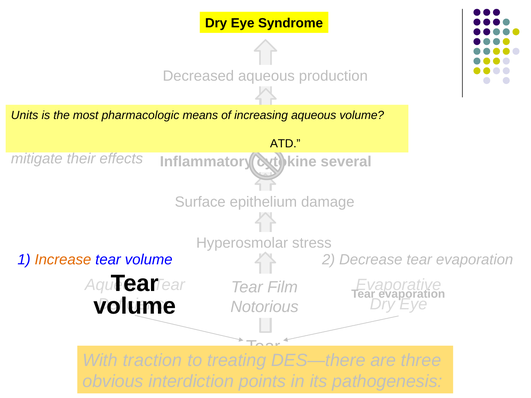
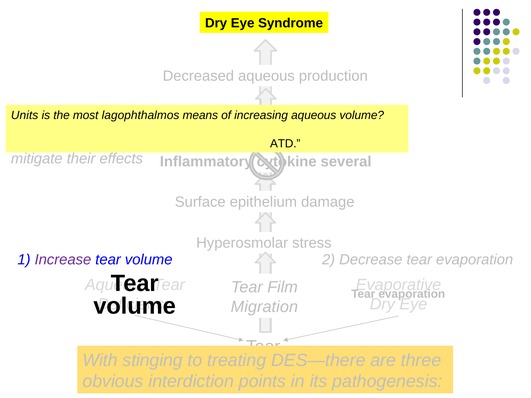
pharmacologic: pharmacologic -> lagophthalmos
Increase colour: orange -> purple
Notorious: Notorious -> Migration
traction: traction -> stinging
